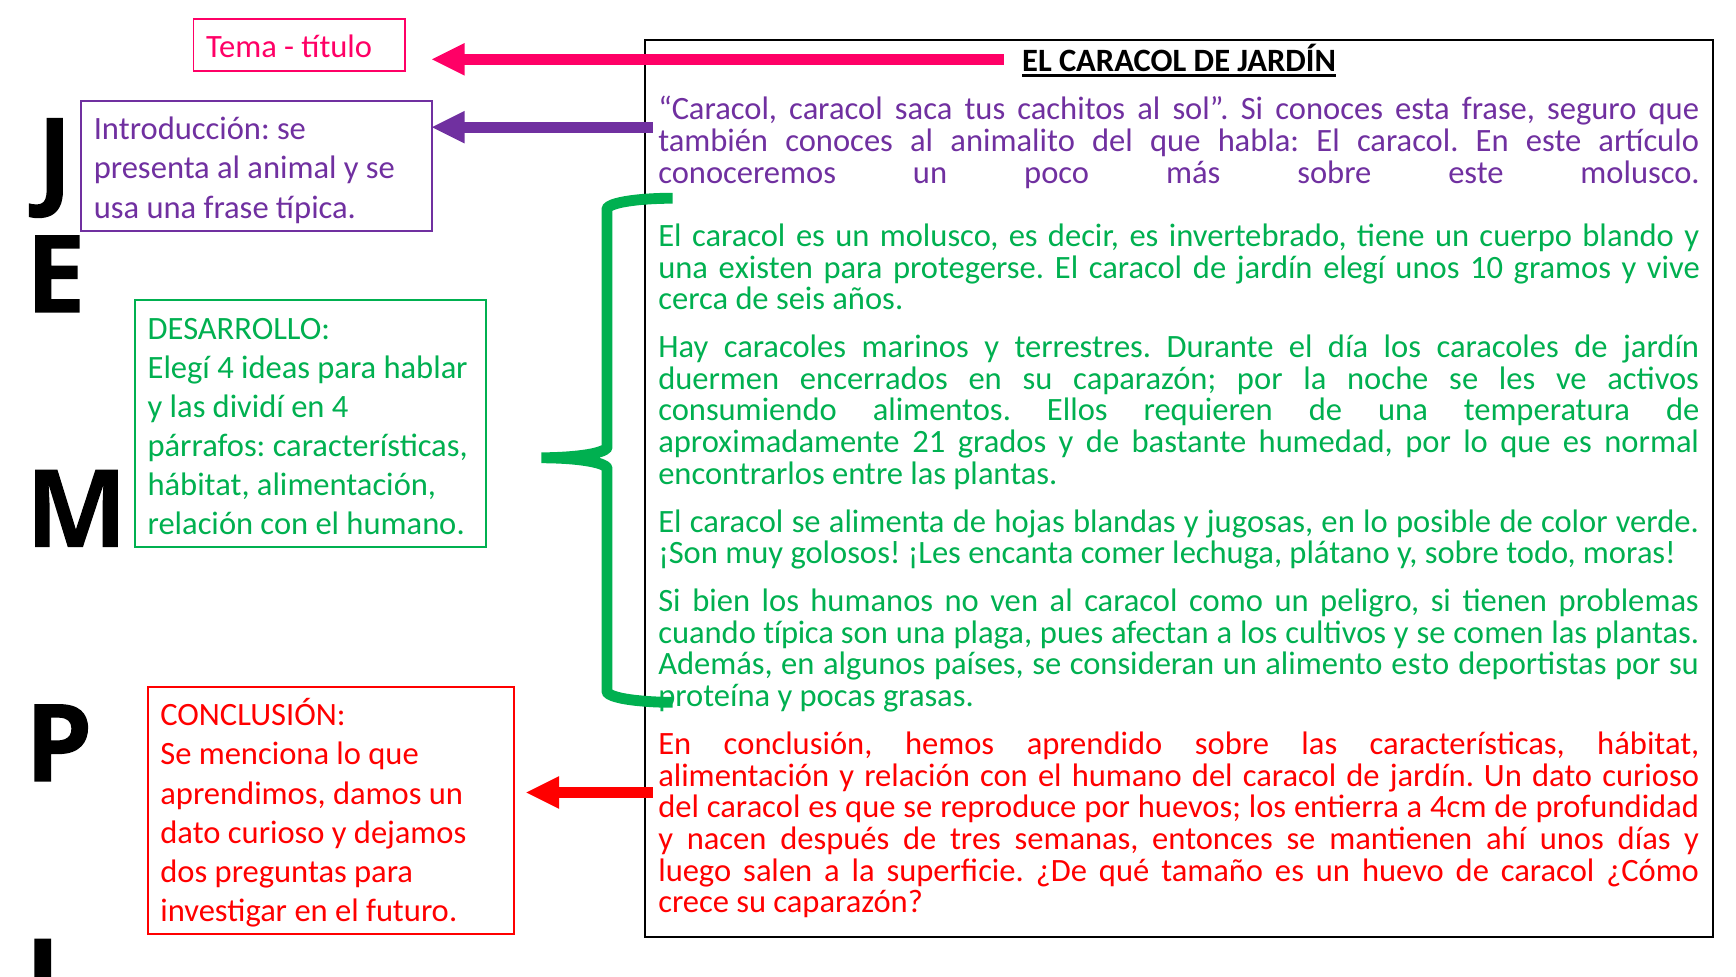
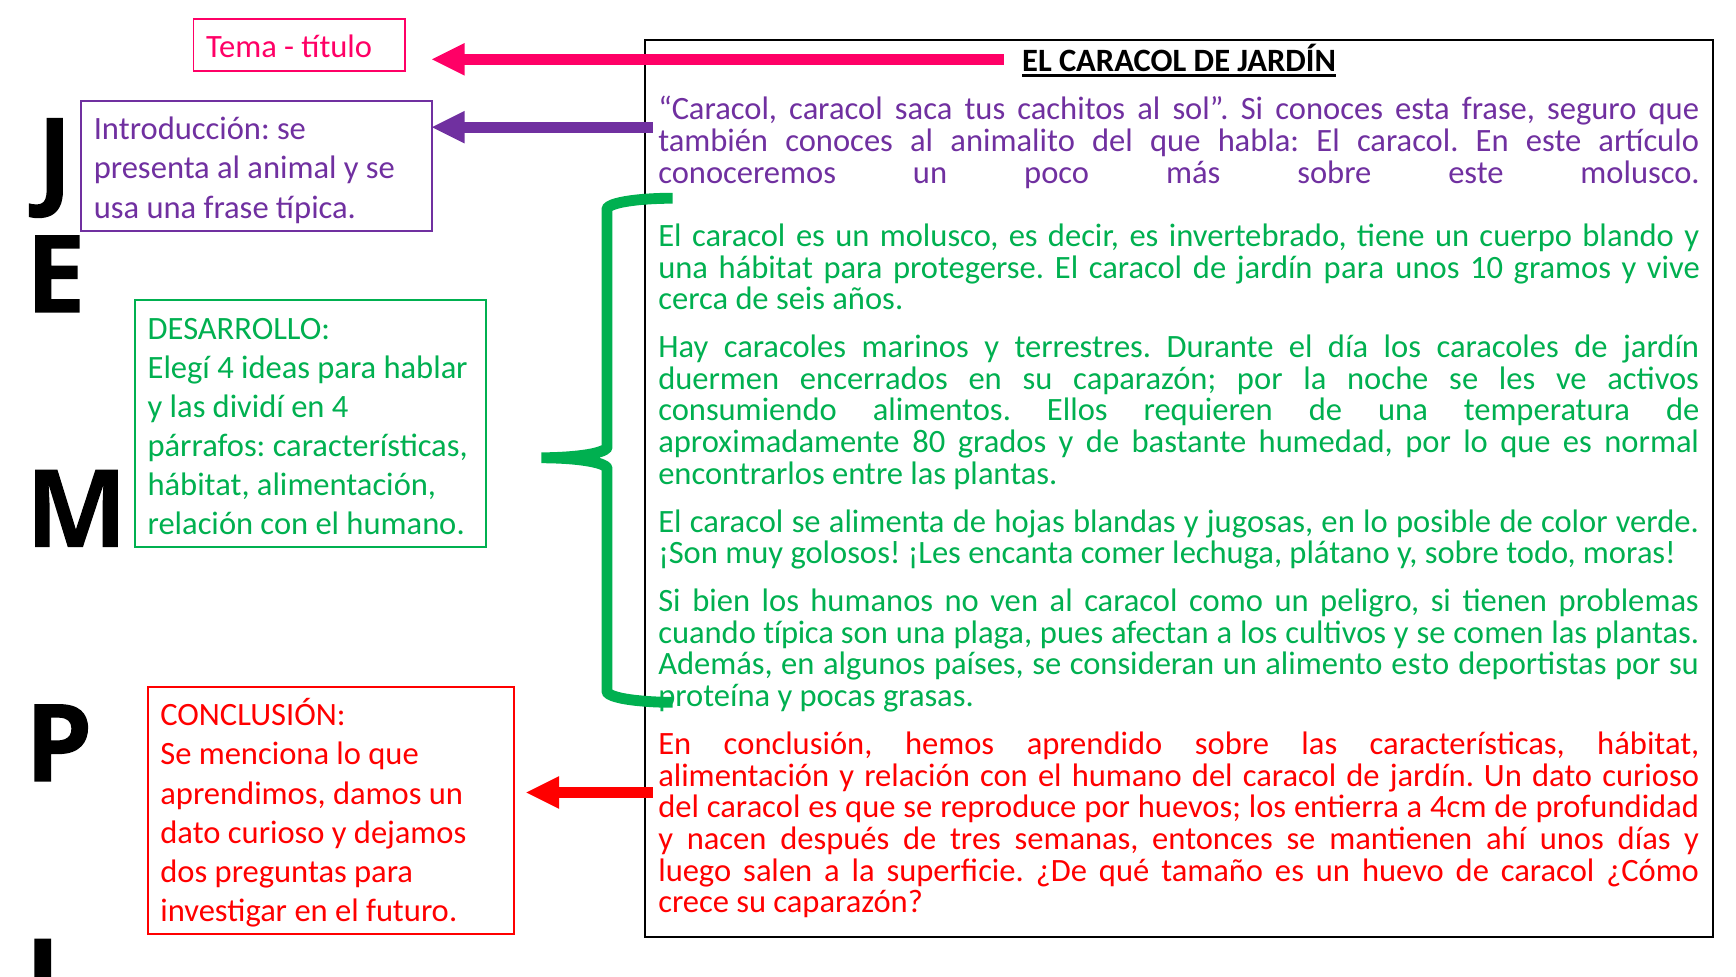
existen at (766, 267): existen -> hábitat
jardín elegí: elegí -> para
21: 21 -> 80
